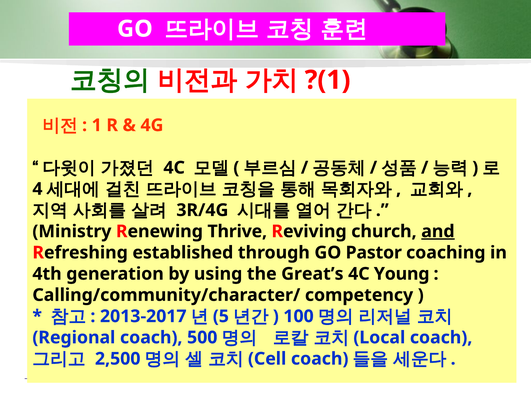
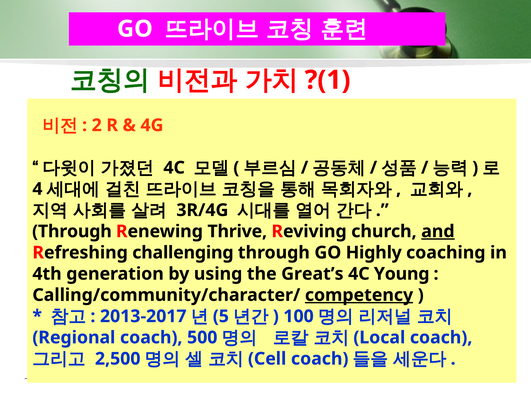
1: 1 -> 2
Ministry at (72, 232): Ministry -> Through
established: established -> challenging
Pastor: Pastor -> Highly
competency underline: none -> present
